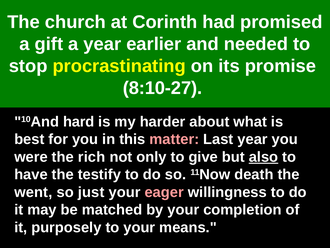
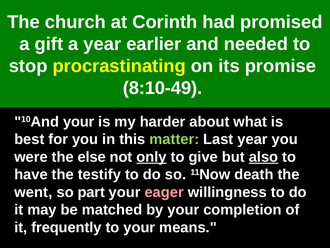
8:10-27: 8:10-27 -> 8:10-49
10And hard: hard -> your
matter colour: pink -> light green
rich: rich -> else
only underline: none -> present
just: just -> part
purposely: purposely -> frequently
